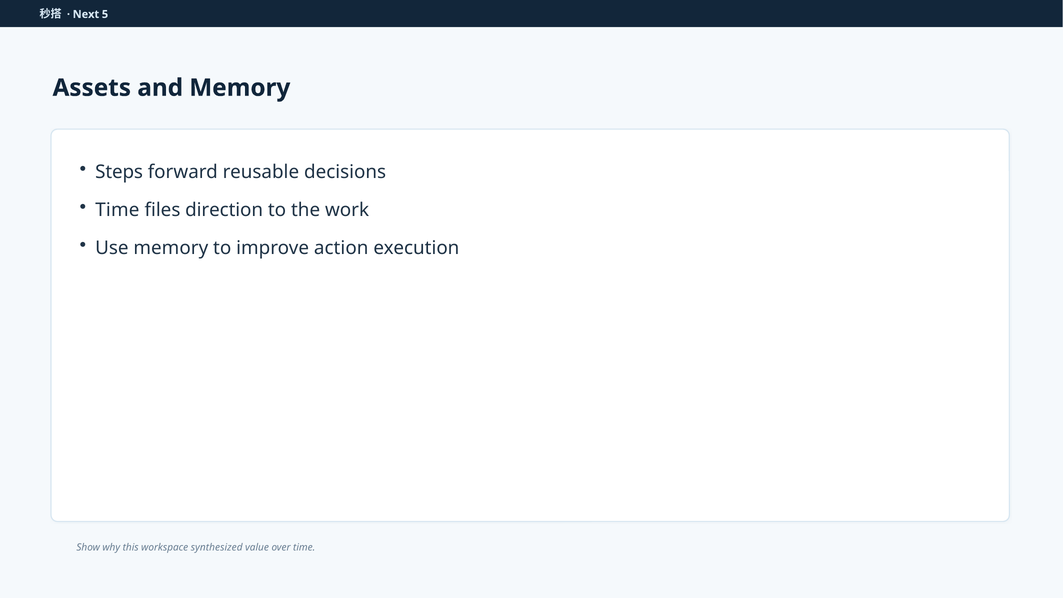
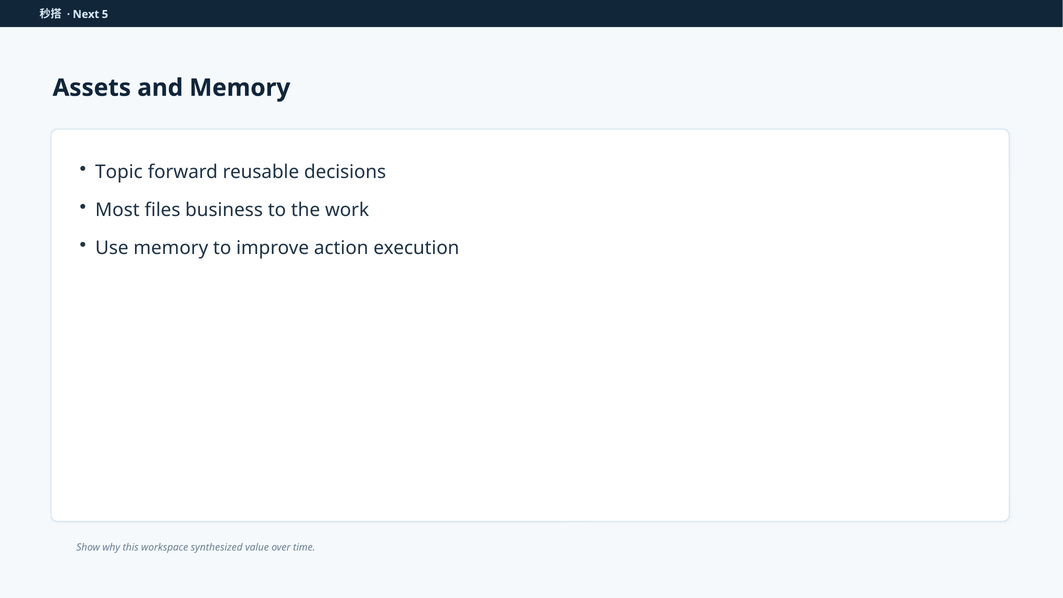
Steps: Steps -> Topic
Time at (117, 210): Time -> Most
direction: direction -> business
